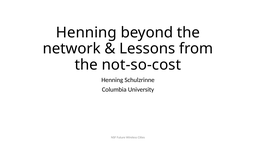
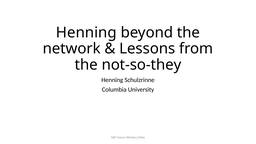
not-so-cost: not-so-cost -> not-so-they
